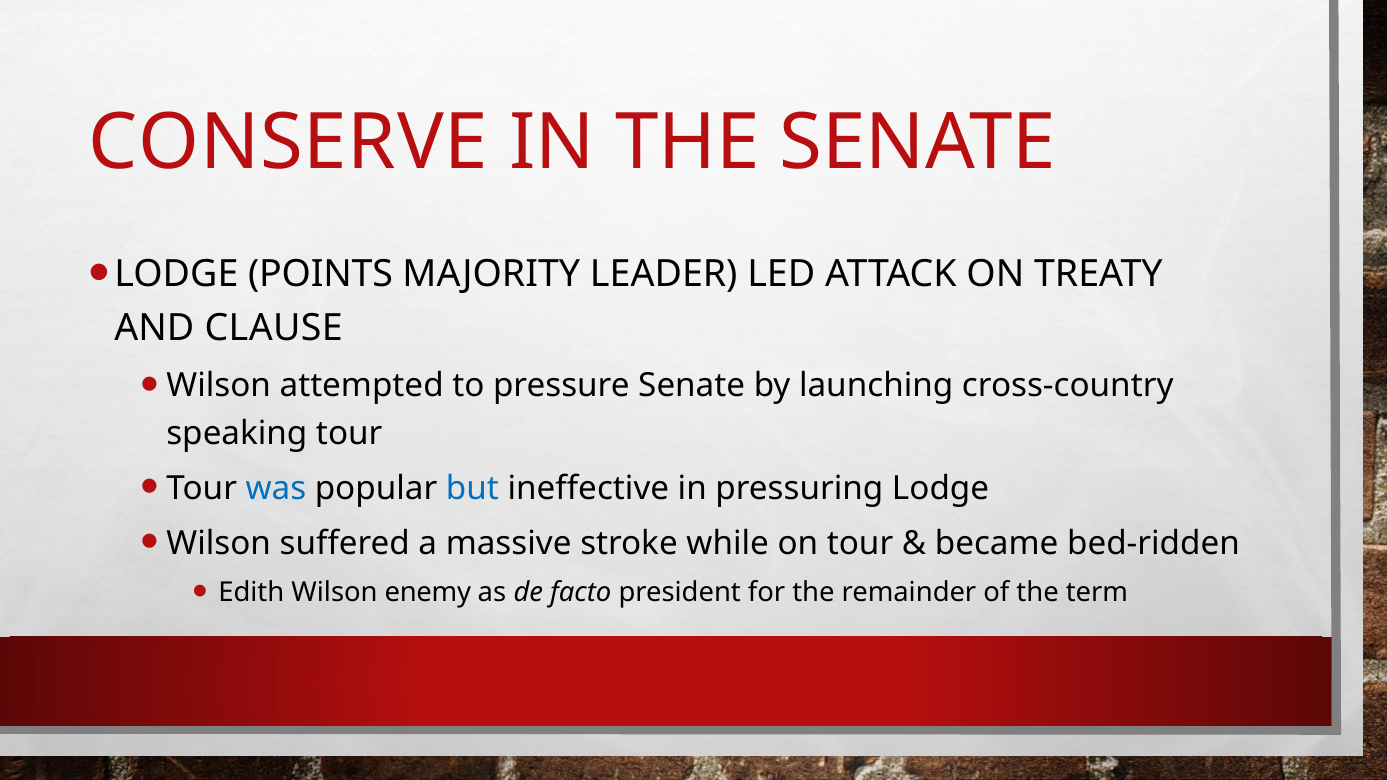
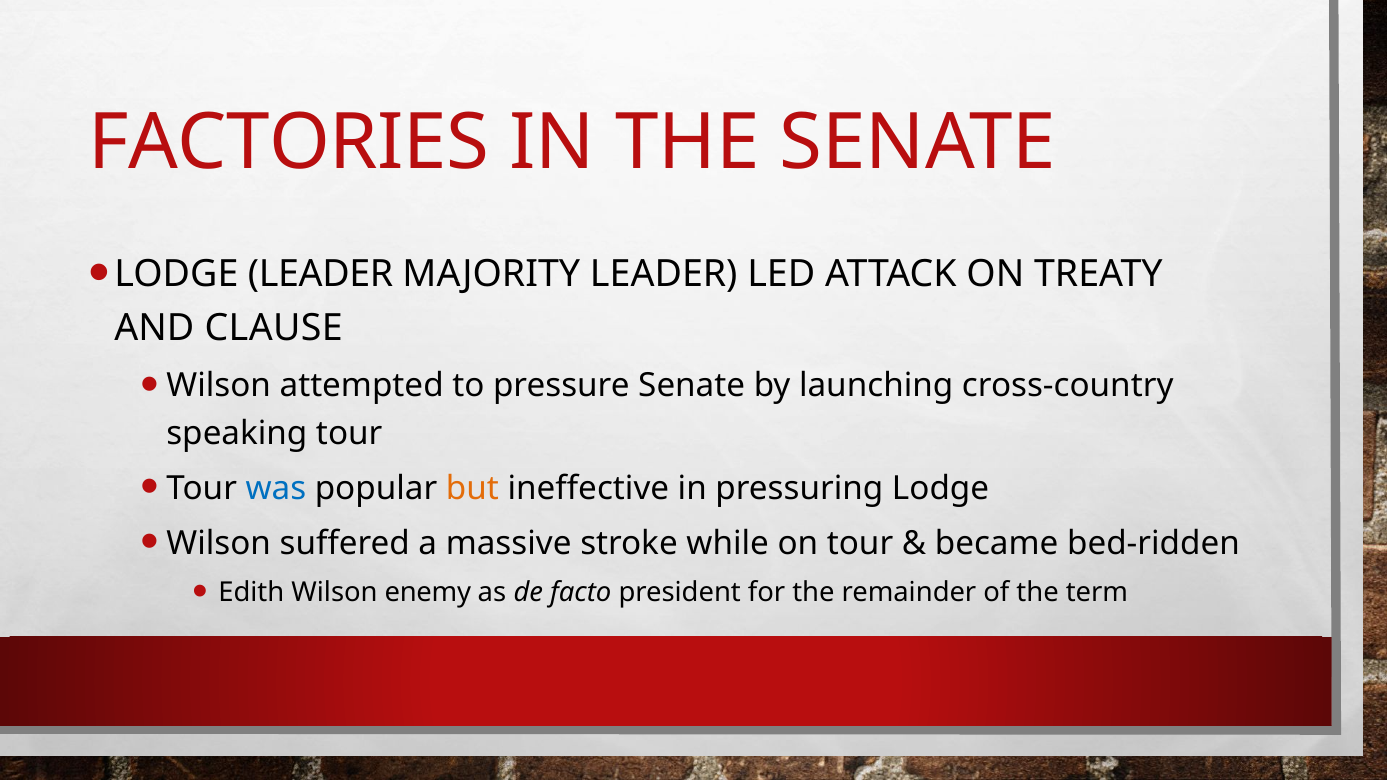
CONSERVE: CONSERVE -> FACTORIES
LODGE POINTS: POINTS -> LEADER
but colour: blue -> orange
